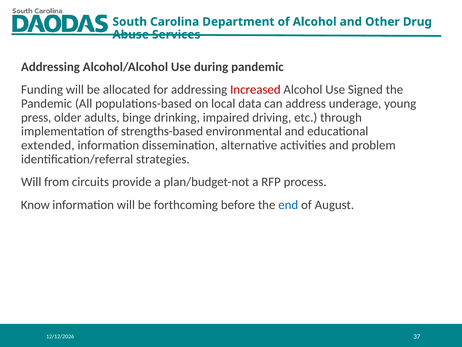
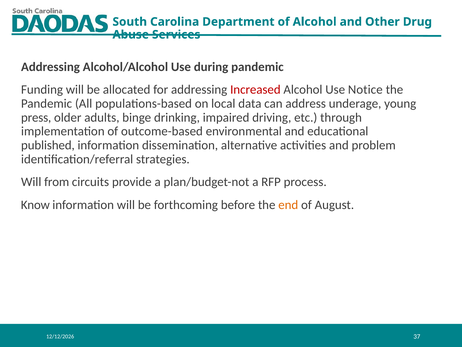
Signed: Signed -> Notice
strengths-based: strengths-based -> outcome-based
extended: extended -> published
end colour: blue -> orange
